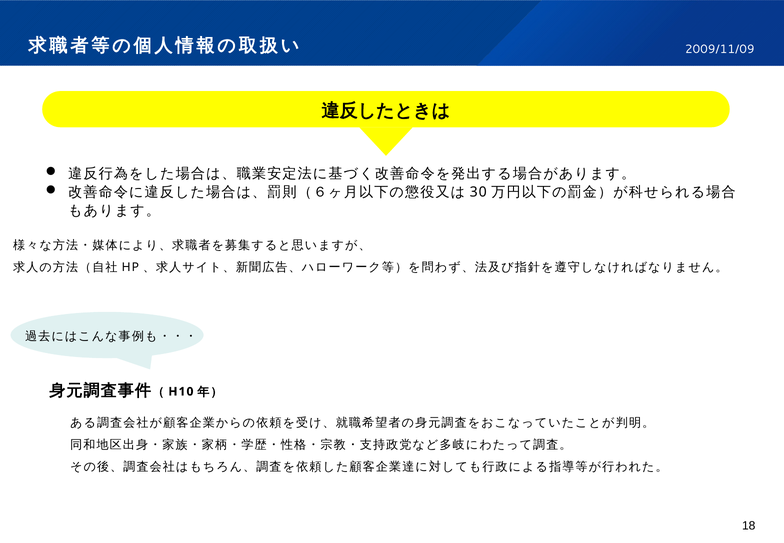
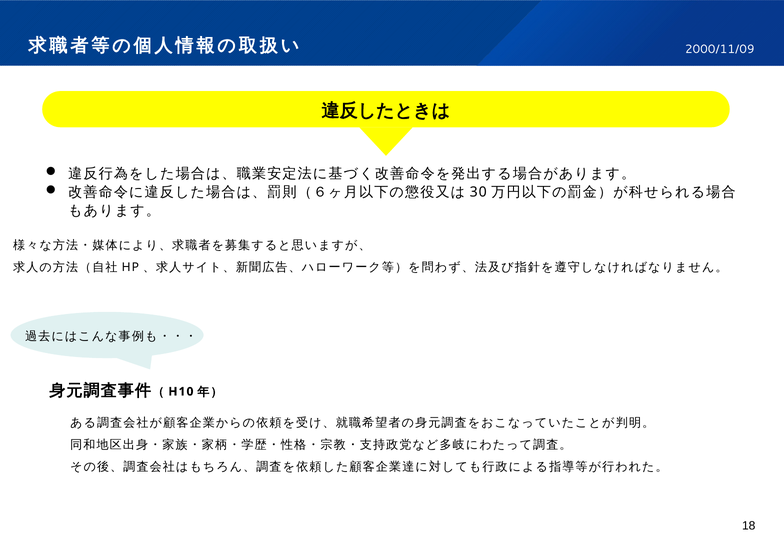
2009/11/09: 2009/11/09 -> 2000/11/09
